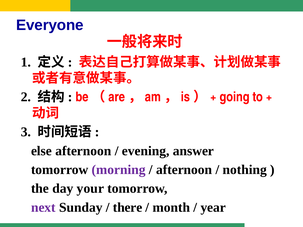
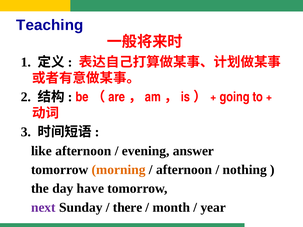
Everyone: Everyone -> Teaching
else: else -> like
morning colour: purple -> orange
your: your -> have
